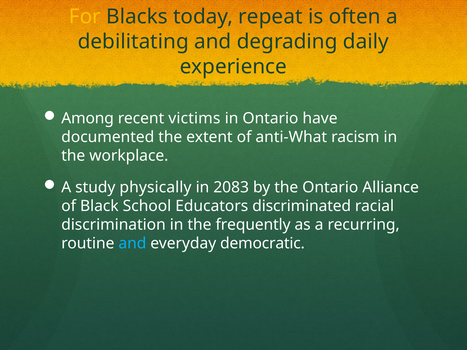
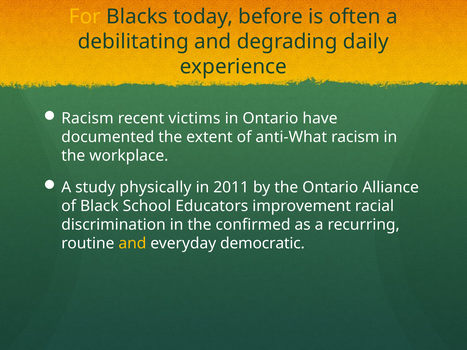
repeat: repeat -> before
Among at (88, 119): Among -> Racism
2083: 2083 -> 2011
discriminated: discriminated -> improvement
frequently: frequently -> confirmed
and at (132, 244) colour: light blue -> yellow
